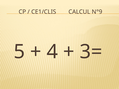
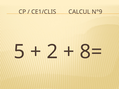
4: 4 -> 2
3=: 3= -> 8=
